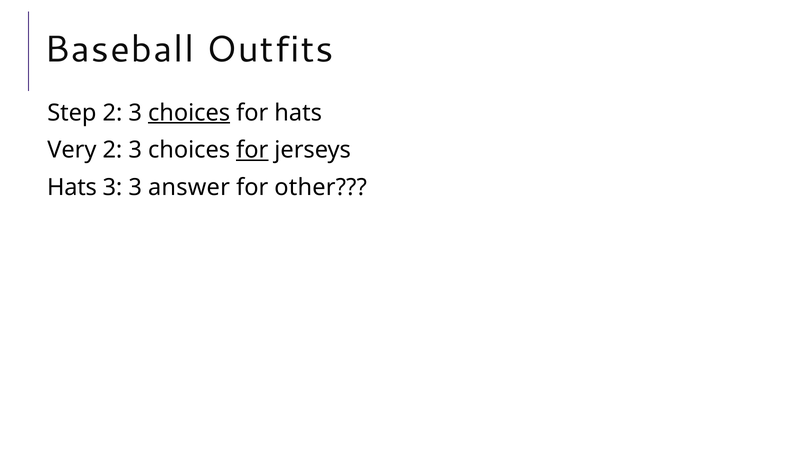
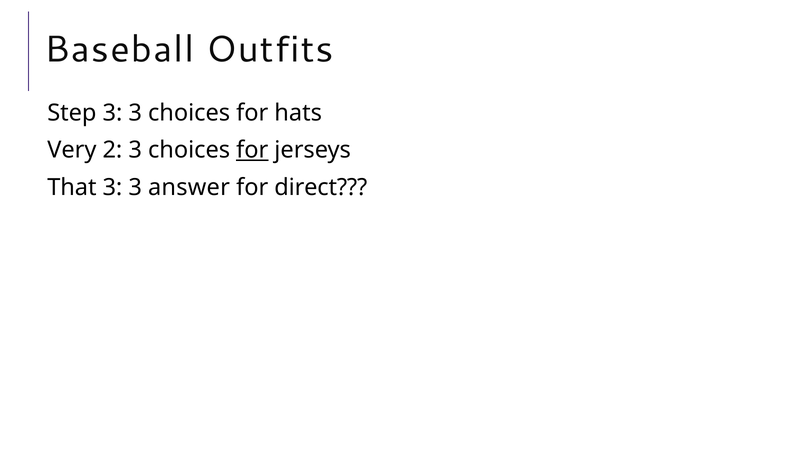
Step 2: 2 -> 3
choices at (189, 113) underline: present -> none
Hats at (72, 187): Hats -> That
other: other -> direct
